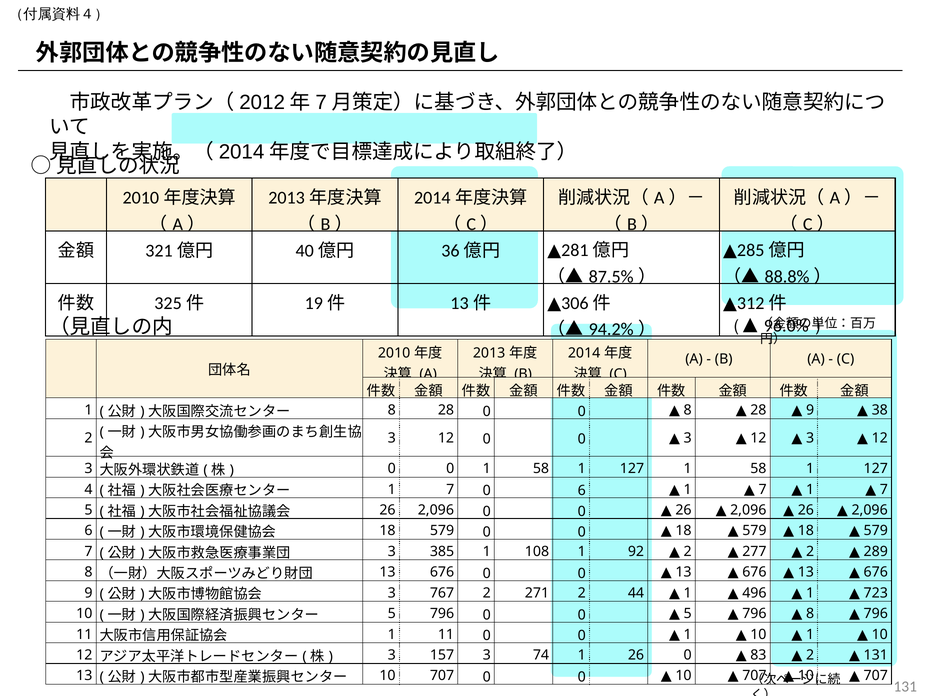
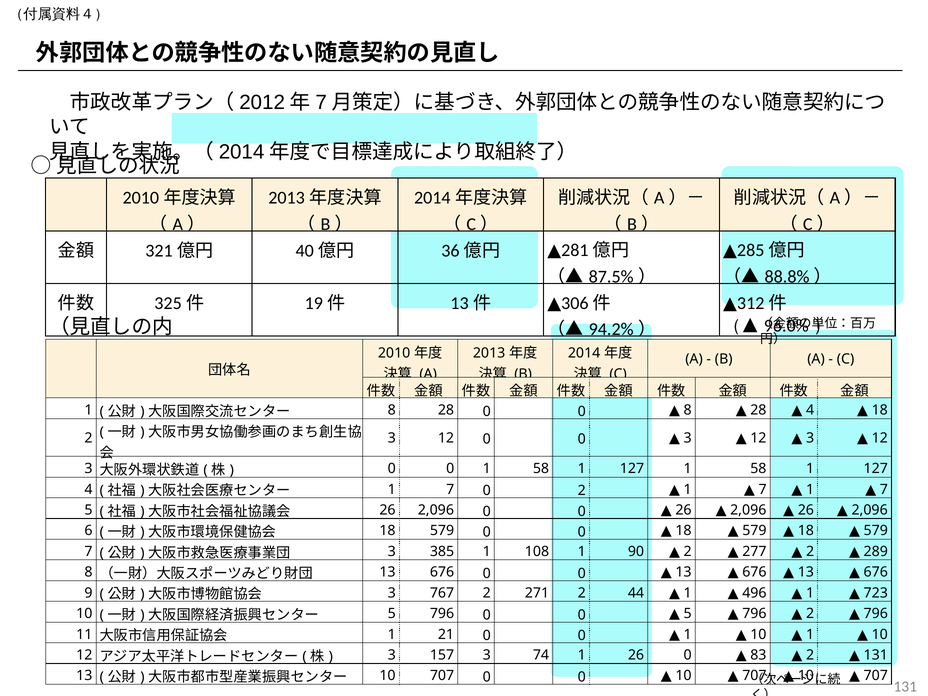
9 at (810, 410): 9 -> 4
38 at (880, 410): 38 -> 18
0 6: 6 -> 2
92: 92 -> 90
8 at (810, 614): 8 -> 2
1 11: 11 -> 21
